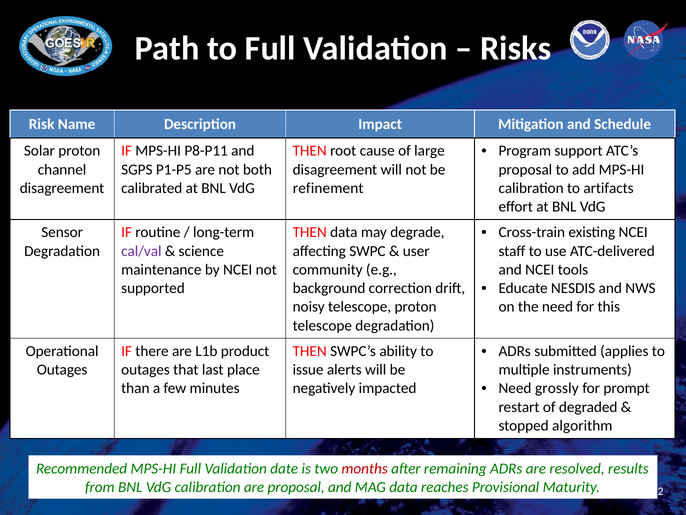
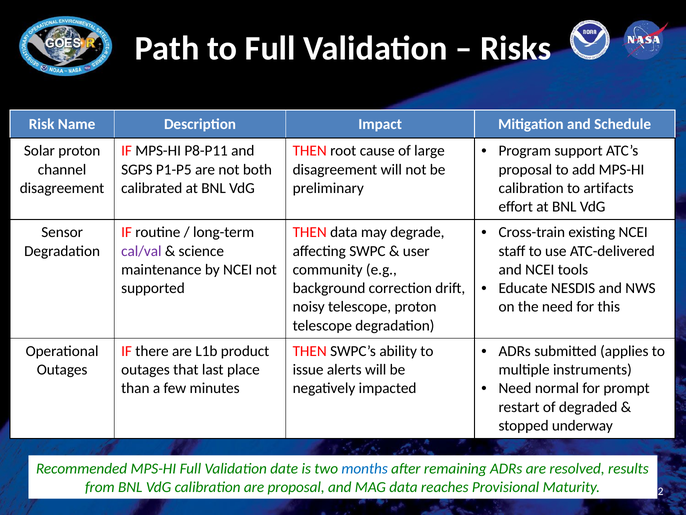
refinement: refinement -> preliminary
grossly: grossly -> normal
algorithm: algorithm -> underway
months colour: red -> blue
